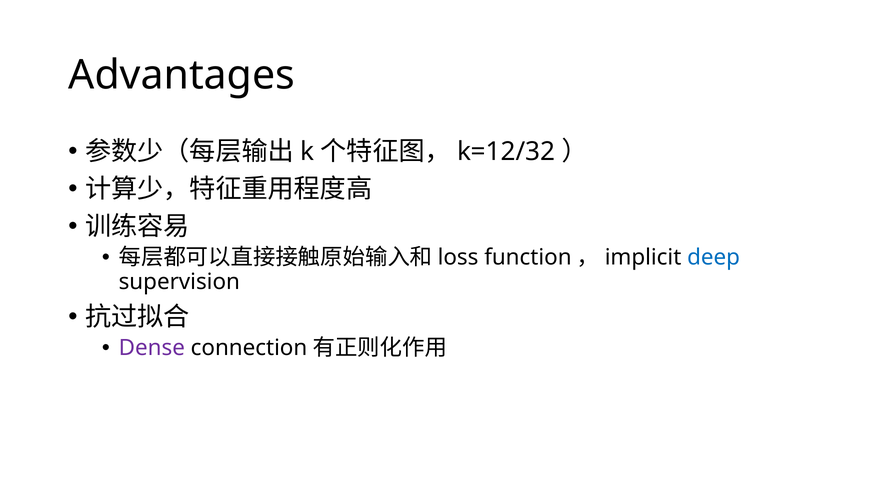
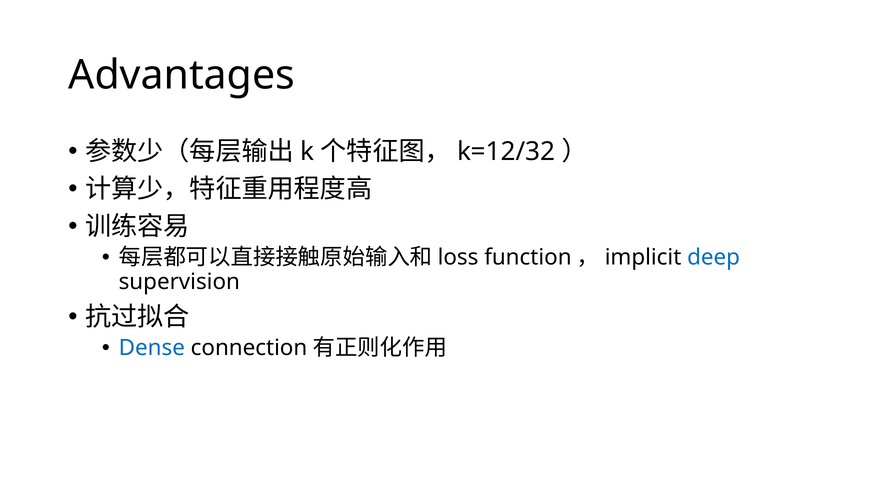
Dense colour: purple -> blue
